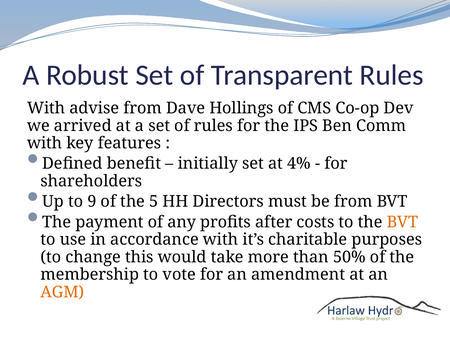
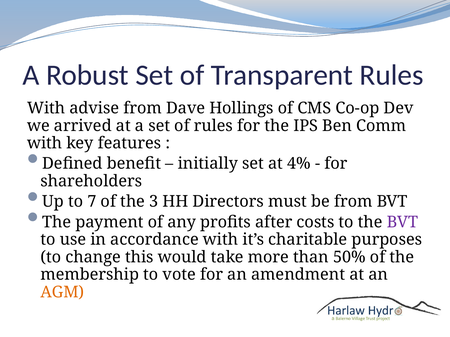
9: 9 -> 7
5: 5 -> 3
BVT at (402, 222) colour: orange -> purple
